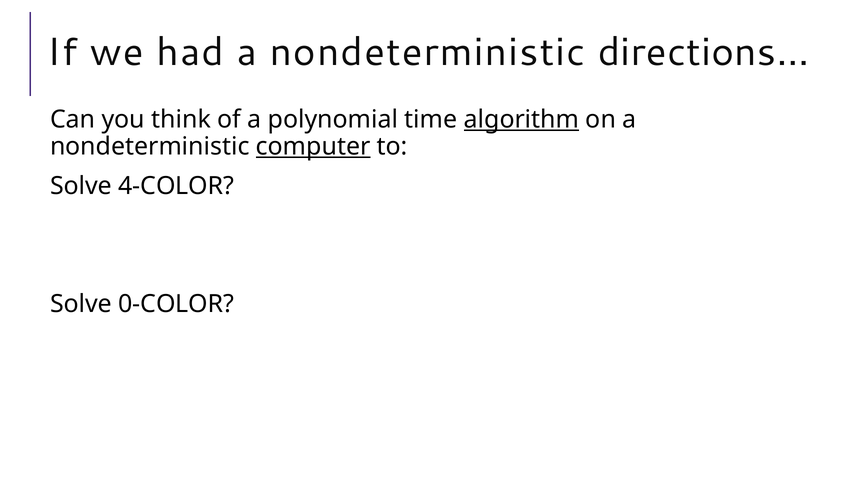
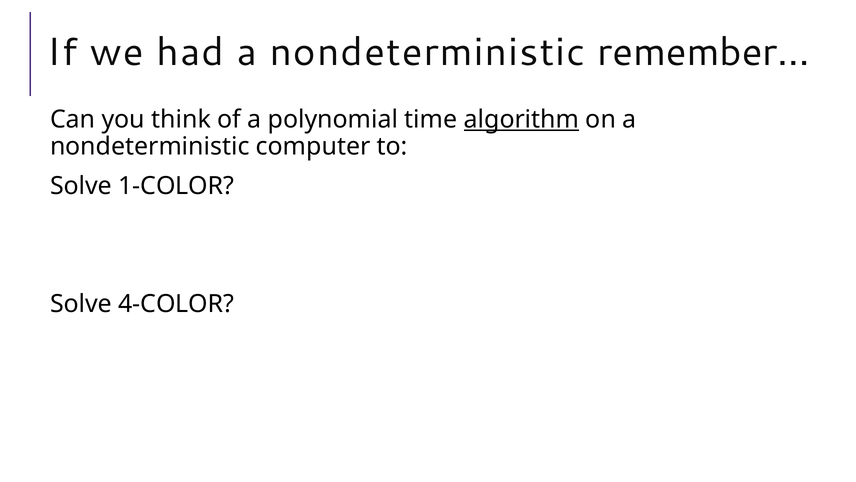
directions…: directions… -> remember…
computer underline: present -> none
4-COLOR: 4-COLOR -> 1-COLOR
0-COLOR: 0-COLOR -> 4-COLOR
